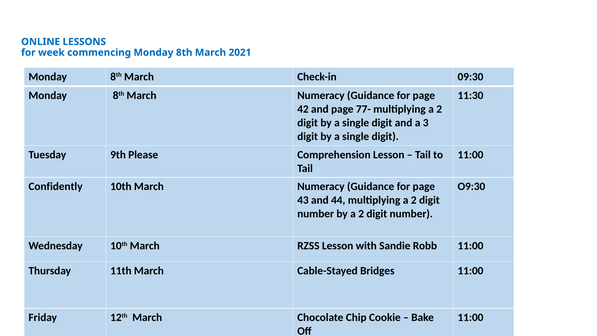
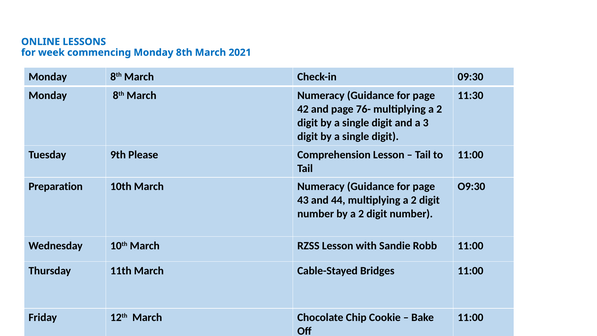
77-: 77- -> 76-
Confidently: Confidently -> Preparation
